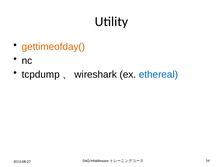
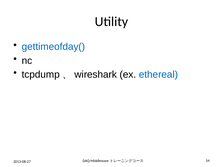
gettimeofday( colour: orange -> blue
